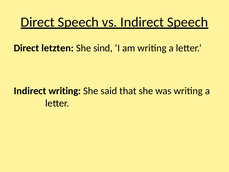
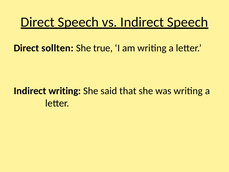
letzten: letzten -> sollten
sind: sind -> true
